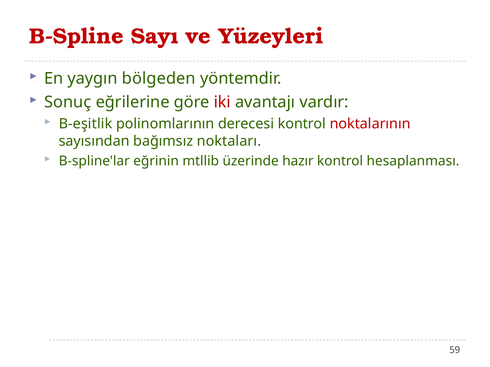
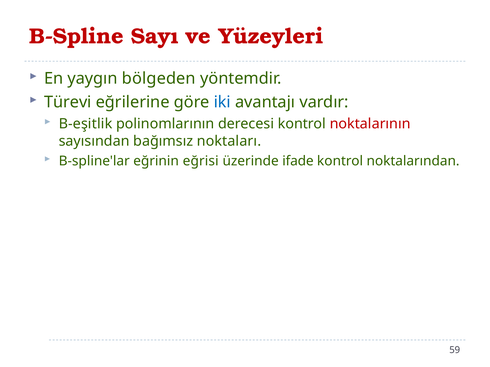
Sonuç: Sonuç -> Türevi
iki colour: red -> blue
mtllib: mtllib -> eğrisi
hazır: hazır -> ifade
hesaplanması: hesaplanması -> noktalarından
